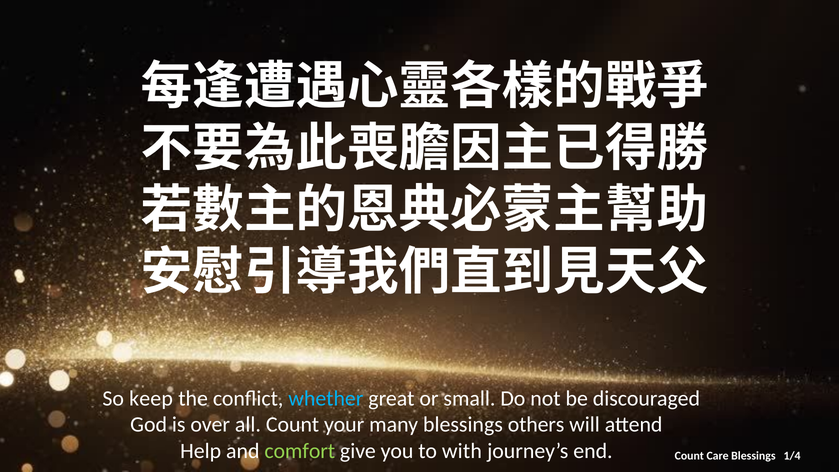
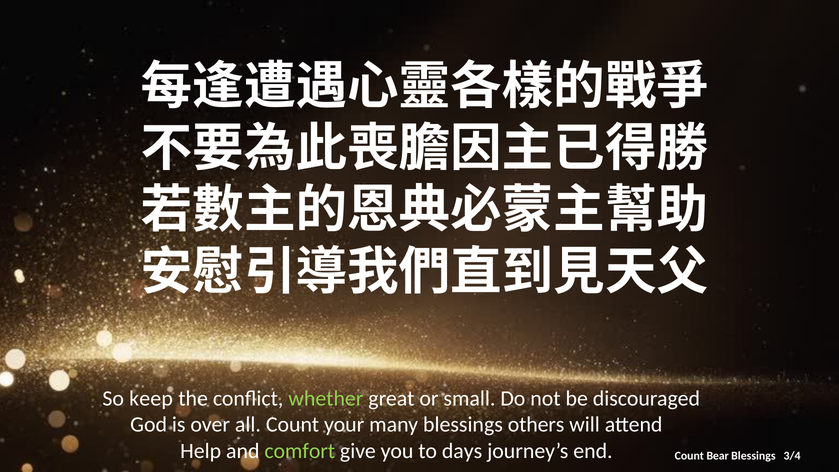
whether colour: light blue -> light green
with: with -> days
Care: Care -> Bear
1/4: 1/4 -> 3/4
